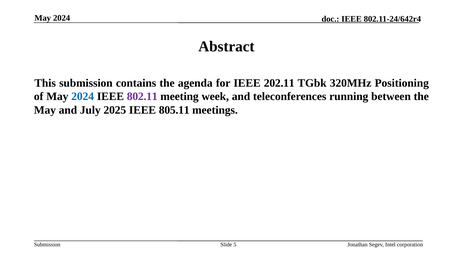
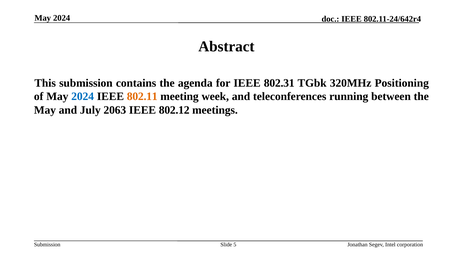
202.11: 202.11 -> 802.31
802.11 colour: purple -> orange
2025: 2025 -> 2063
805.11: 805.11 -> 802.12
